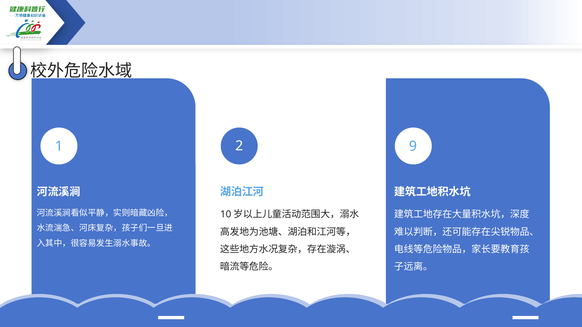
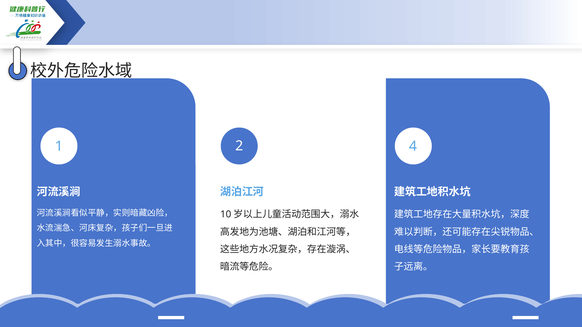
9: 9 -> 4
